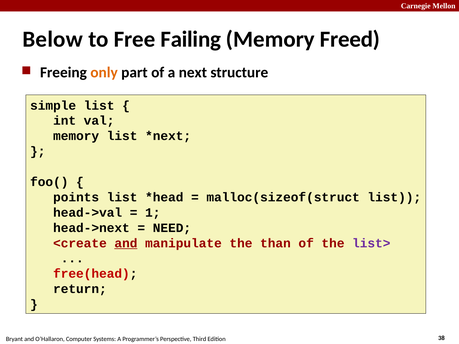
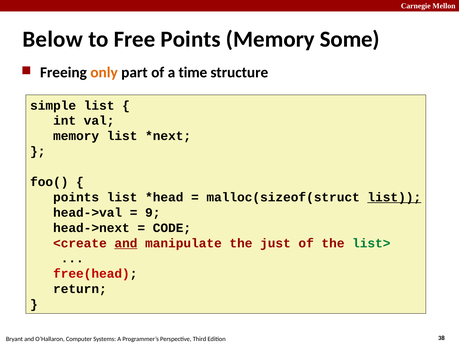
Free Failing: Failing -> Points
Freed: Freed -> Some
next: next -> time
list at (394, 197) underline: none -> present
1: 1 -> 9
NEED: NEED -> CODE
than: than -> just
list> colour: purple -> green
